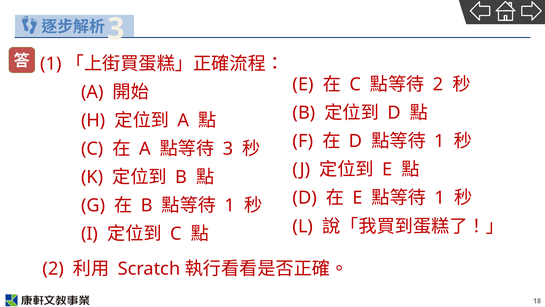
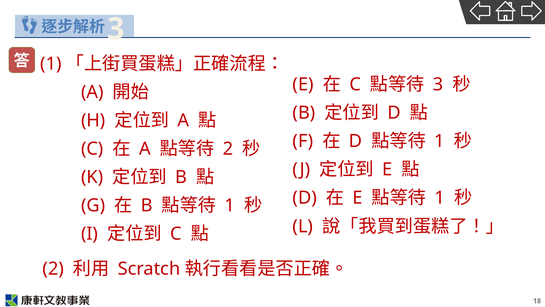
2 at (438, 84): 2 -> 3
3 at (228, 149): 3 -> 2
